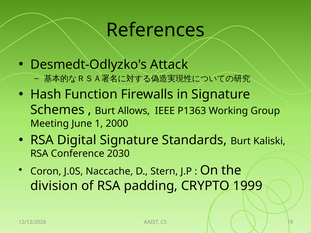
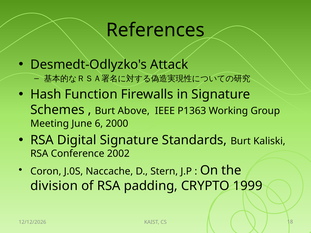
Allows: Allows -> Above
1: 1 -> 6
2030: 2030 -> 2002
